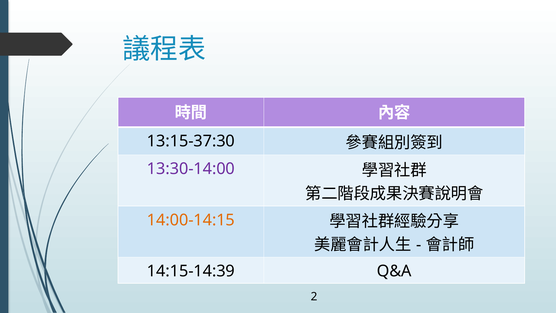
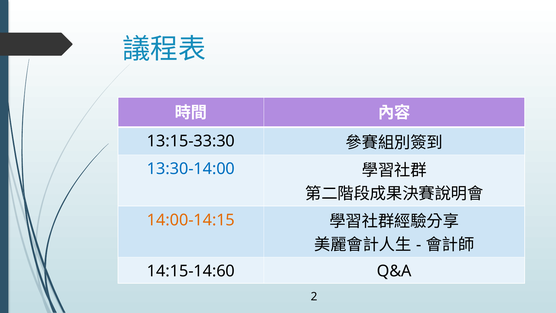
13:15-37:30: 13:15-37:30 -> 13:15-33:30
13:30-14:00 colour: purple -> blue
14:15-14:39: 14:15-14:39 -> 14:15-14:60
